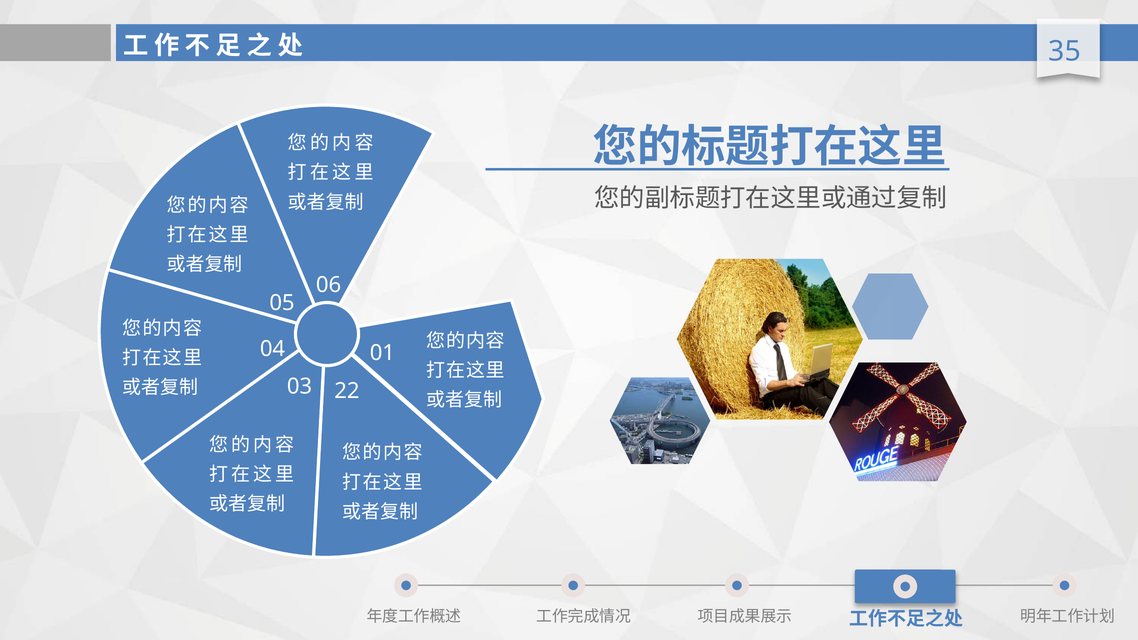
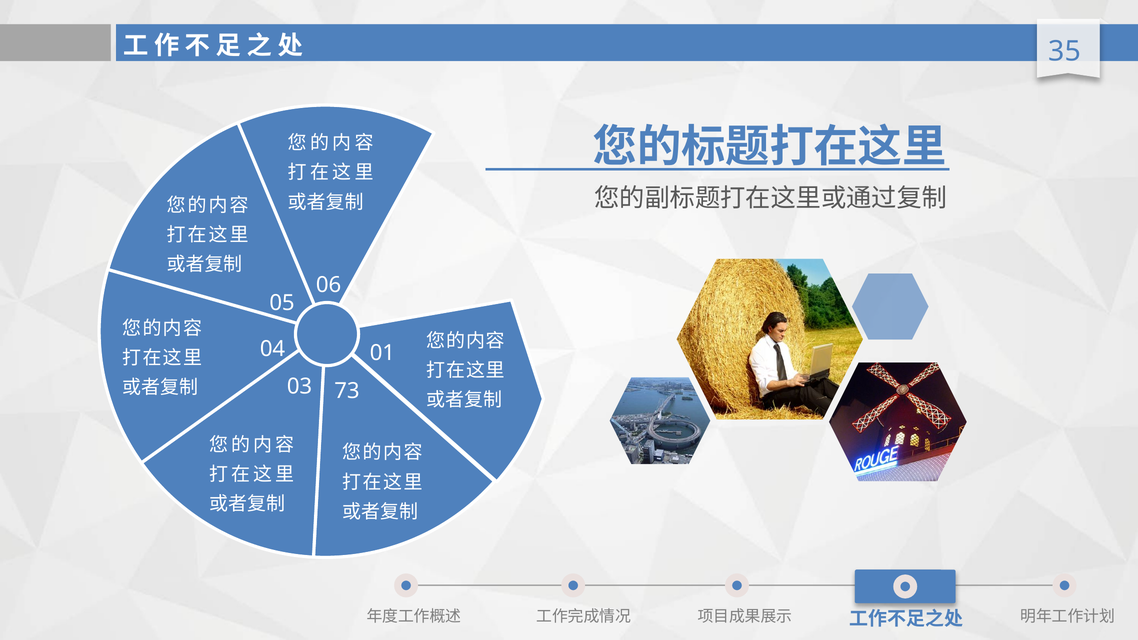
22: 22 -> 73
